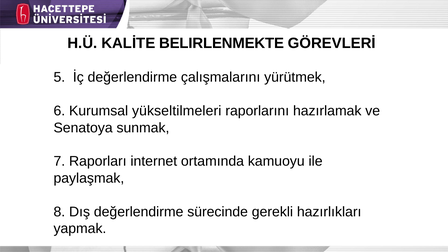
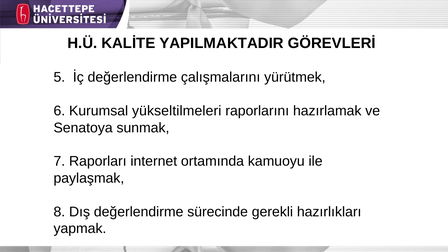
BELIRLENMEKTE: BELIRLENMEKTE -> YAPILMAKTADIR
